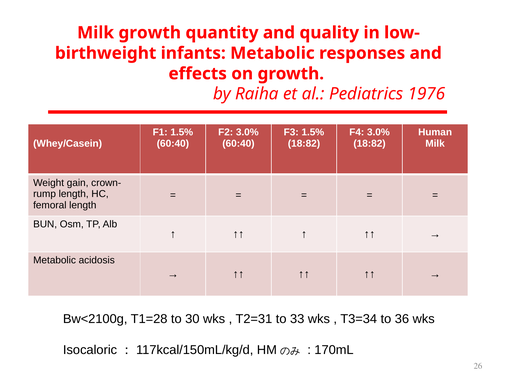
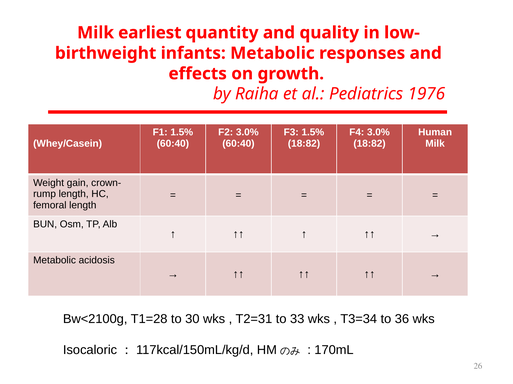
Milk growth: growth -> earliest
